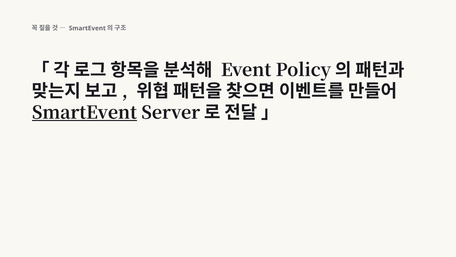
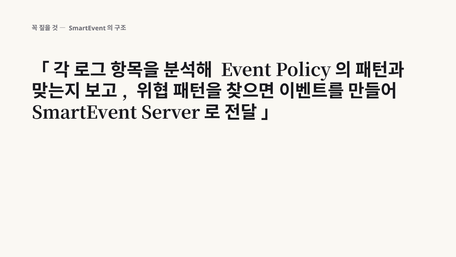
SmartEvent at (84, 113) underline: present -> none
